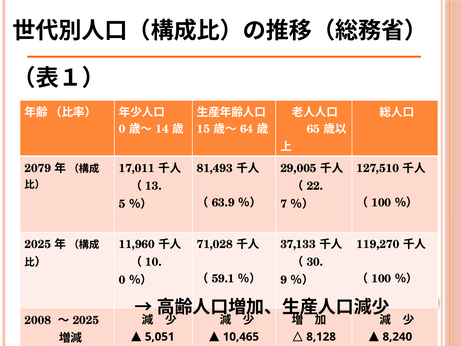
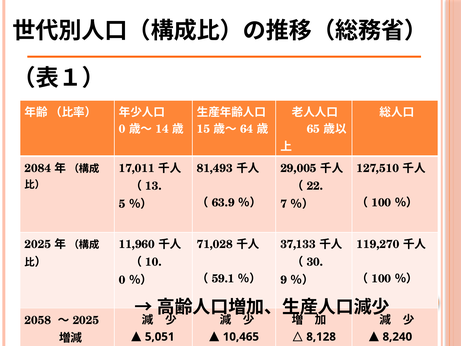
2079: 2079 -> 2084
2008: 2008 -> 2058
